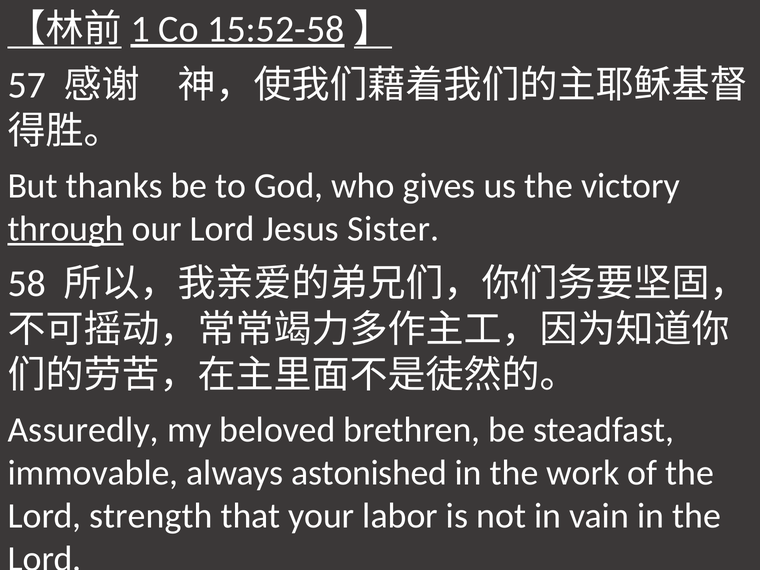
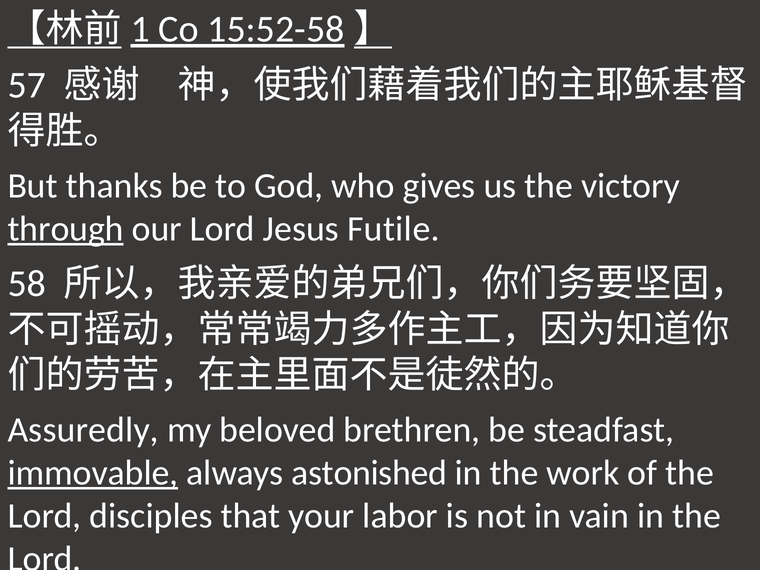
Sister: Sister -> Futile
immovable underline: none -> present
strength: strength -> disciples
